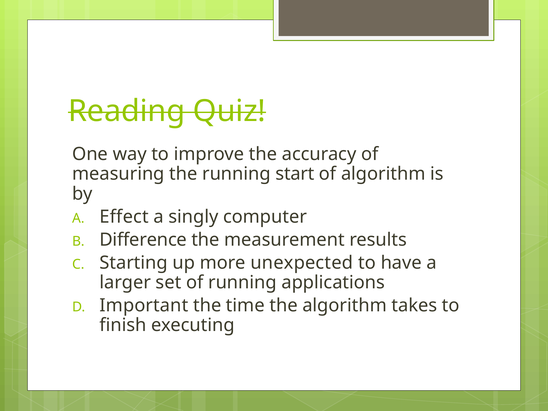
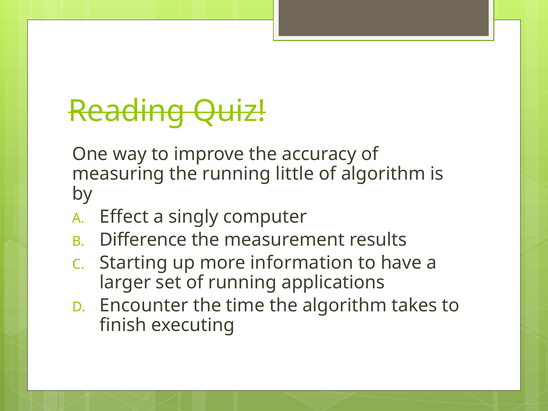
start: start -> little
unexpected: unexpected -> information
Important: Important -> Encounter
